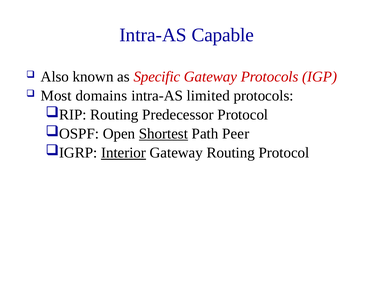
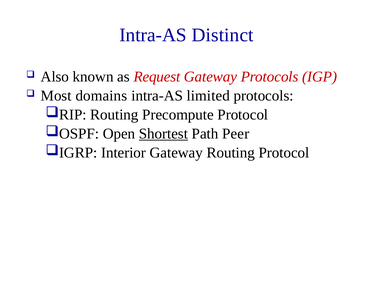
Capable: Capable -> Distinct
Specific: Specific -> Request
Predecessor: Predecessor -> Precompute
Interior underline: present -> none
